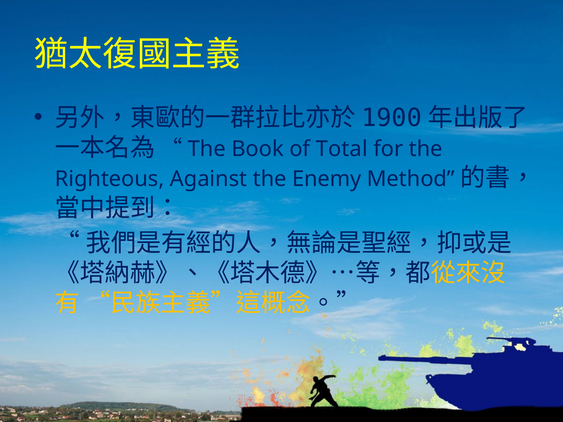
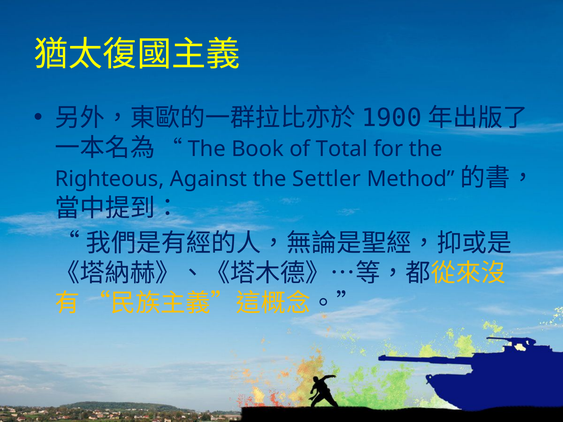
Enemy: Enemy -> Settler
